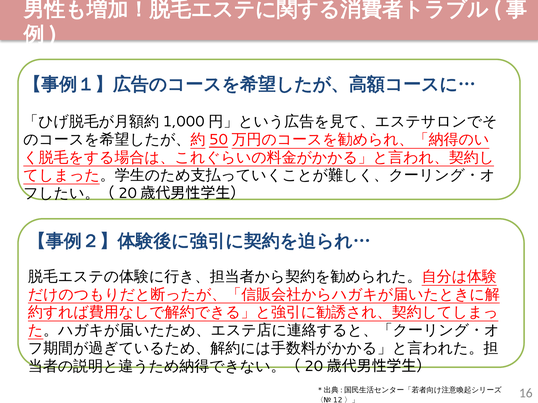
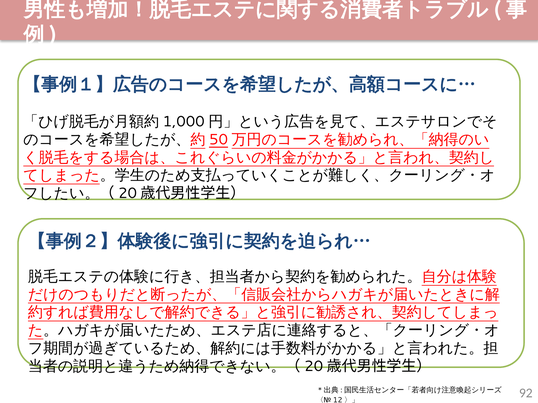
16: 16 -> 92
